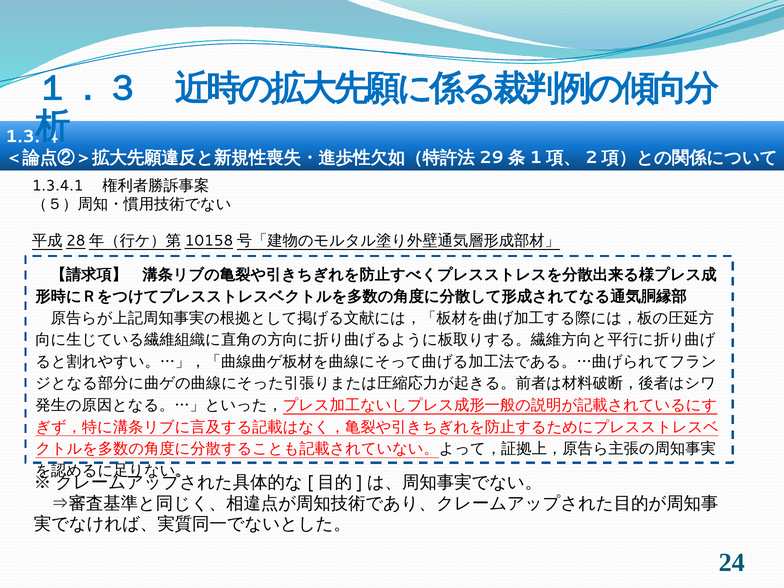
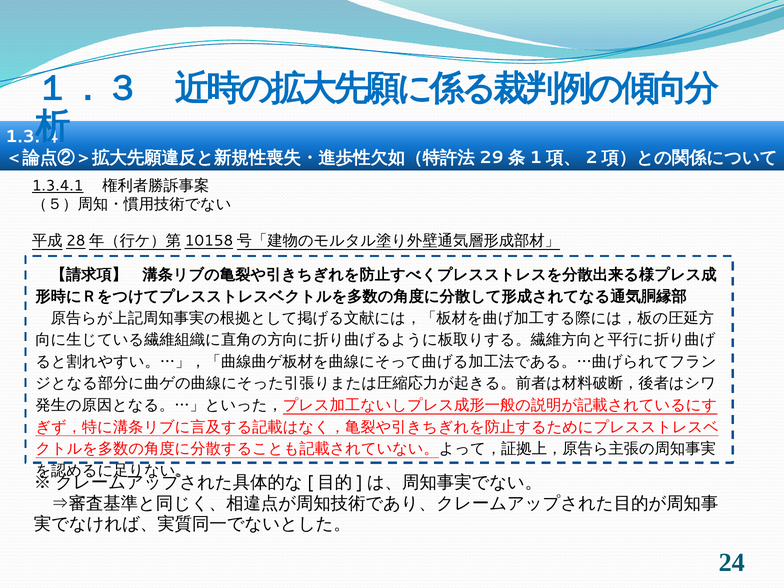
1.3.4.1 underline: none -> present
